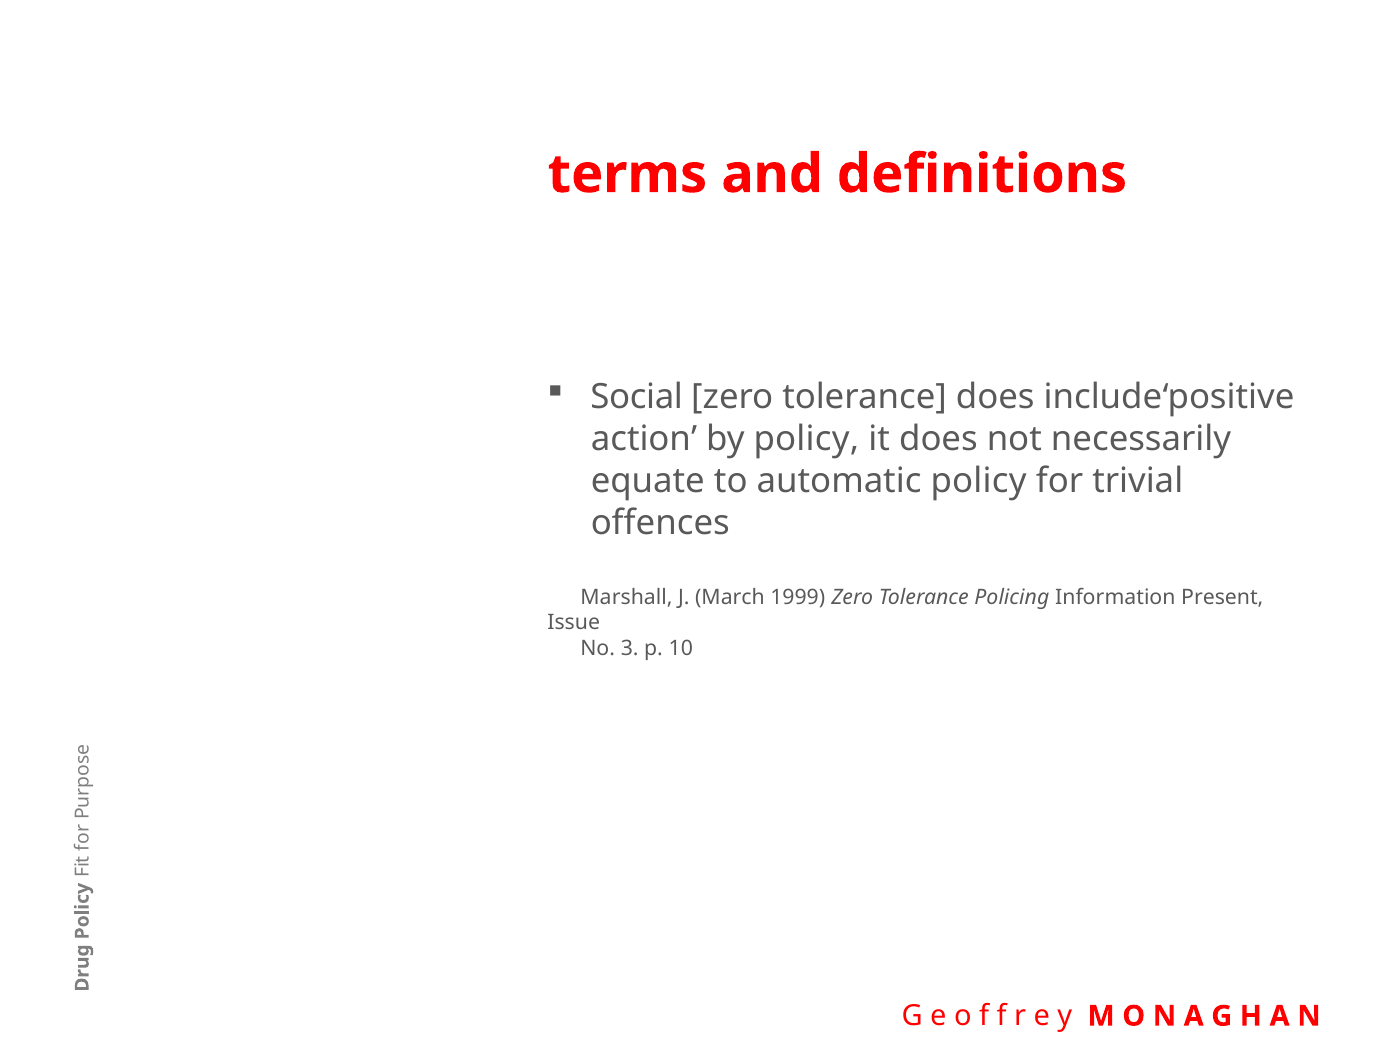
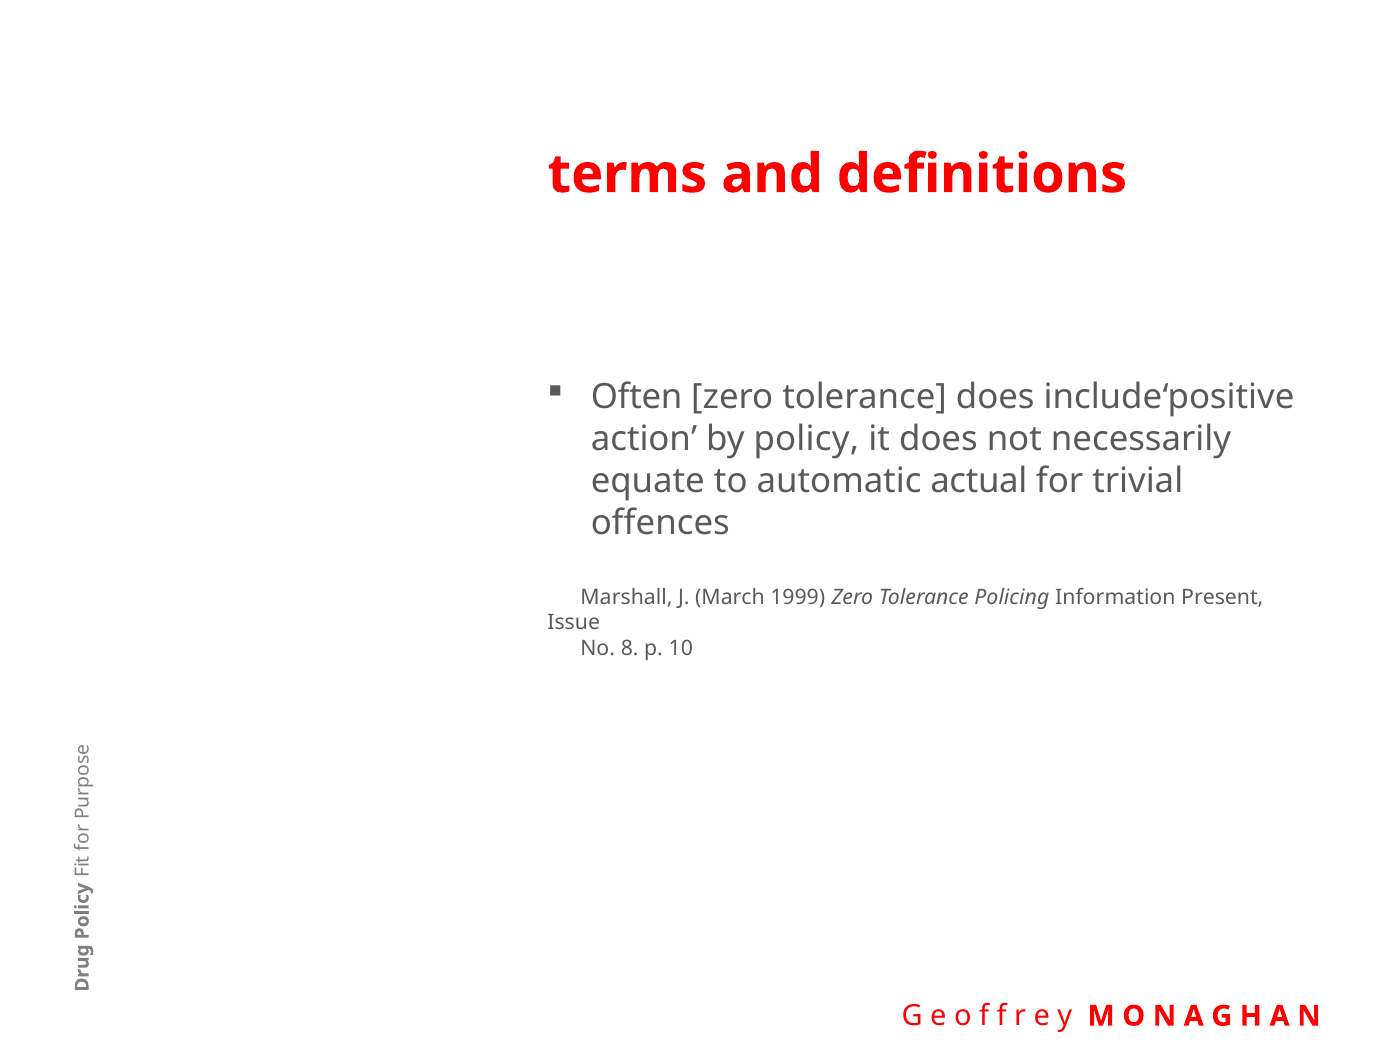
Social: Social -> Often
automatic policy: policy -> actual
3: 3 -> 8
